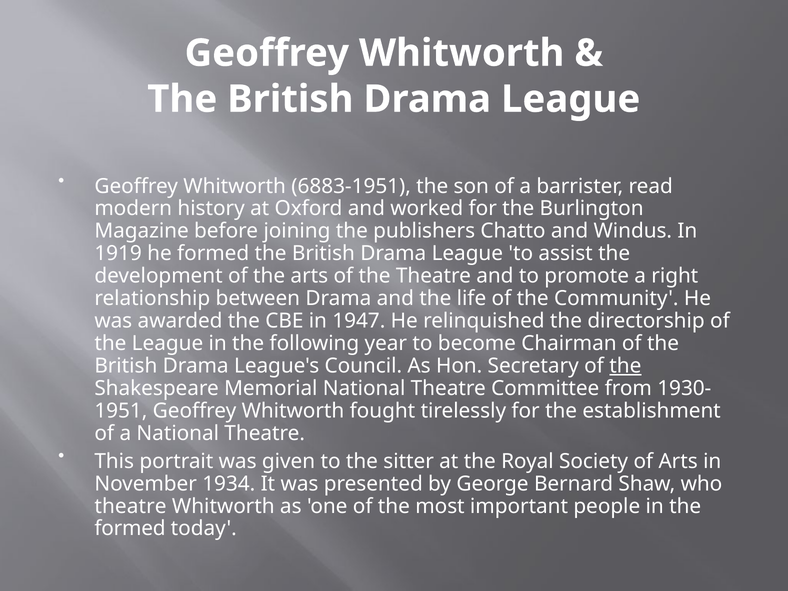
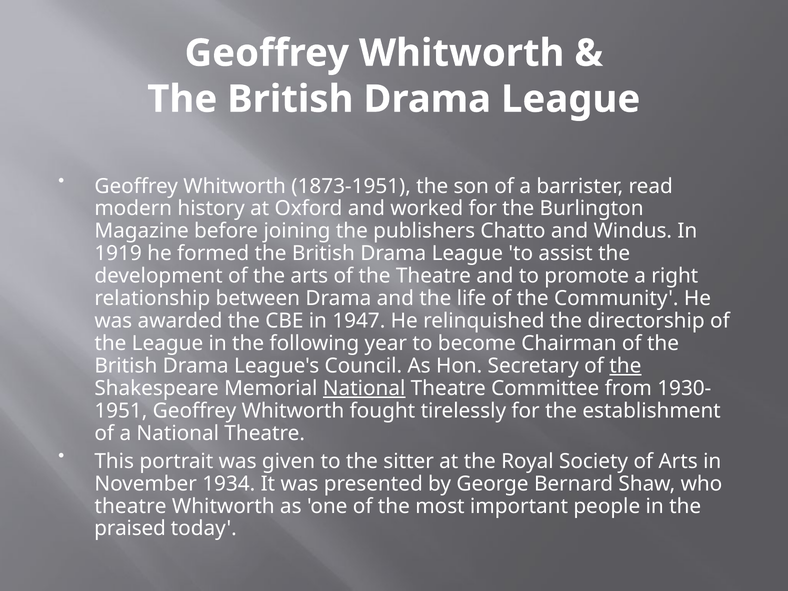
6883-1951: 6883-1951 -> 1873-1951
National at (364, 388) underline: none -> present
formed at (130, 529): formed -> praised
